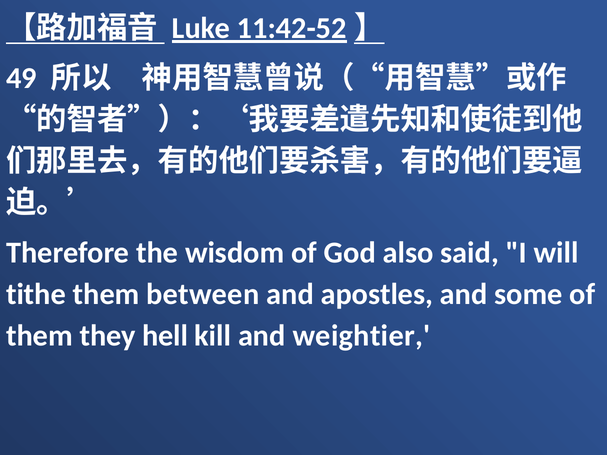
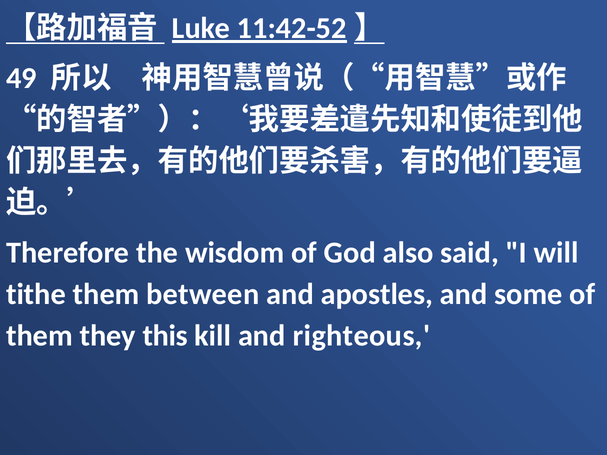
hell: hell -> this
weightier: weightier -> righteous
